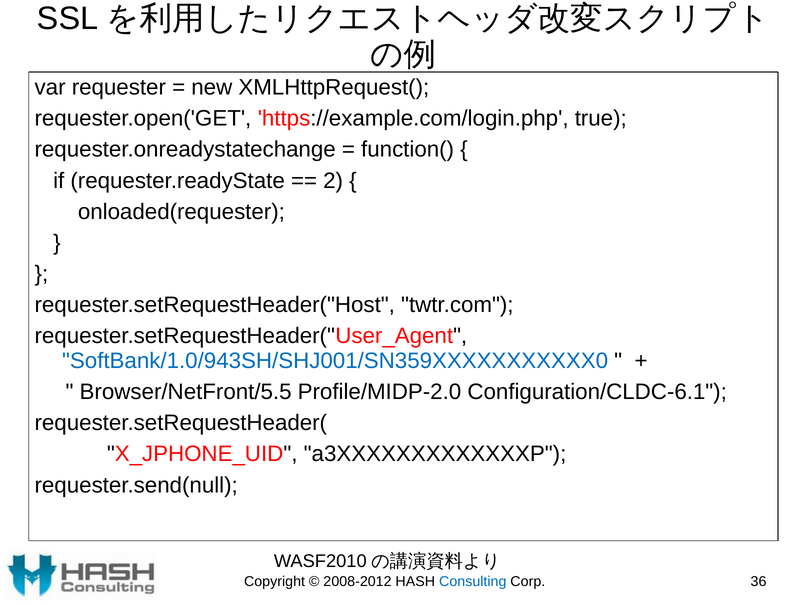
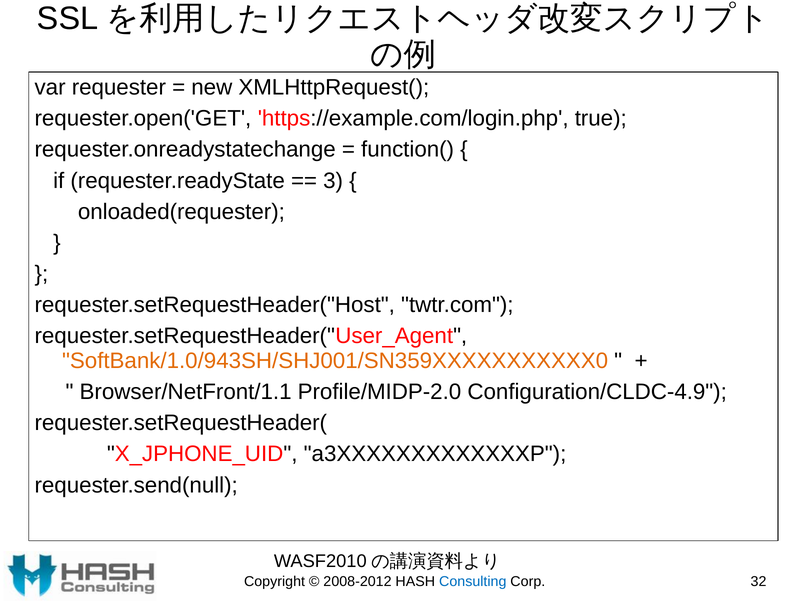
2: 2 -> 3
SoftBank/1.0/943SH/SHJ001/SN359XXXXXXXXXXX0 colour: blue -> orange
Browser/NetFront/5.5: Browser/NetFront/5.5 -> Browser/NetFront/1.1
Configuration/CLDC-6.1: Configuration/CLDC-6.1 -> Configuration/CLDC-4.9
36: 36 -> 32
